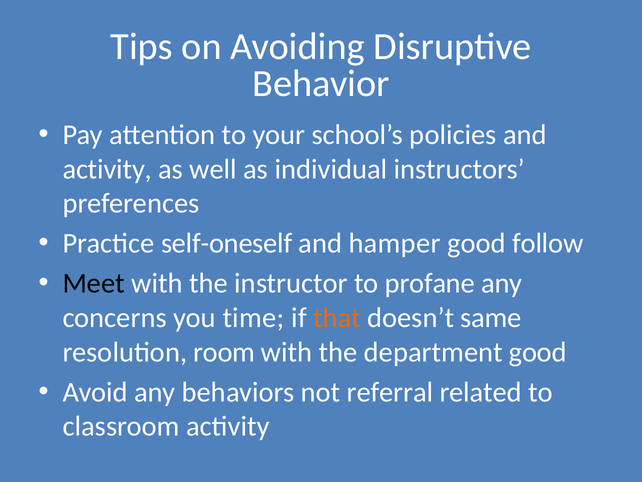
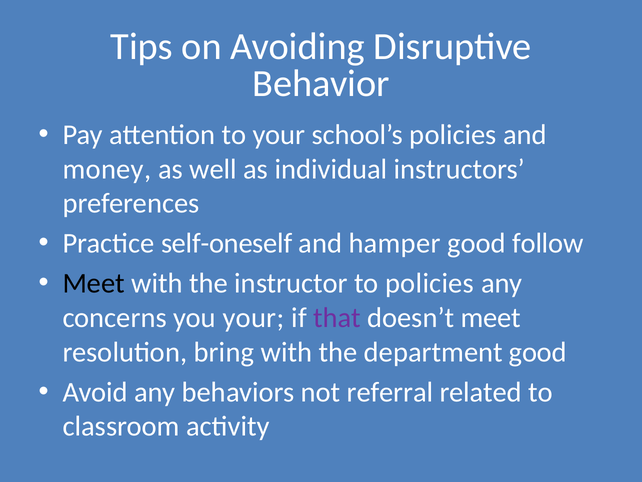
activity at (107, 169): activity -> money
to profane: profane -> policies
you time: time -> your
that colour: orange -> purple
doesn’t same: same -> meet
room: room -> bring
